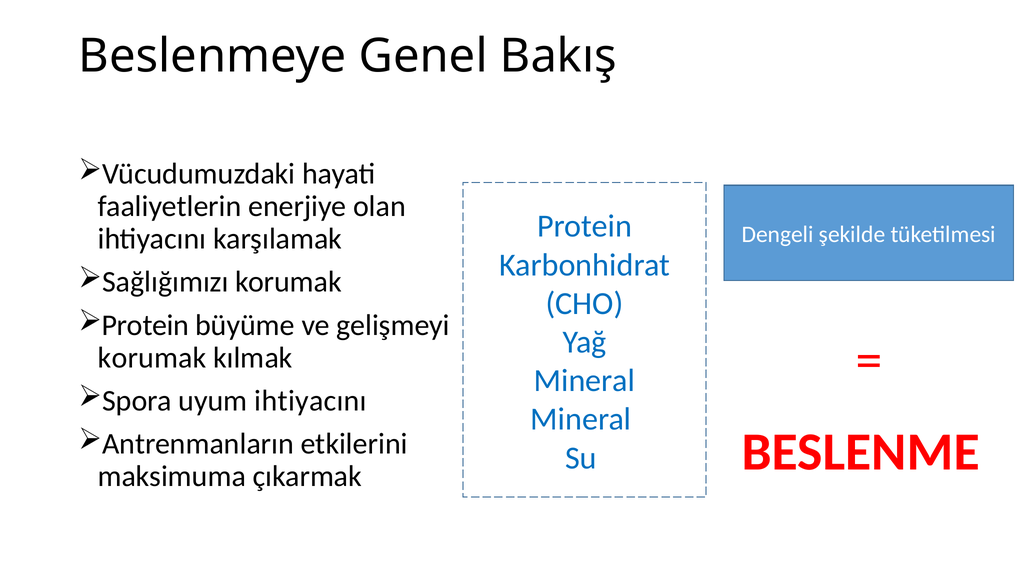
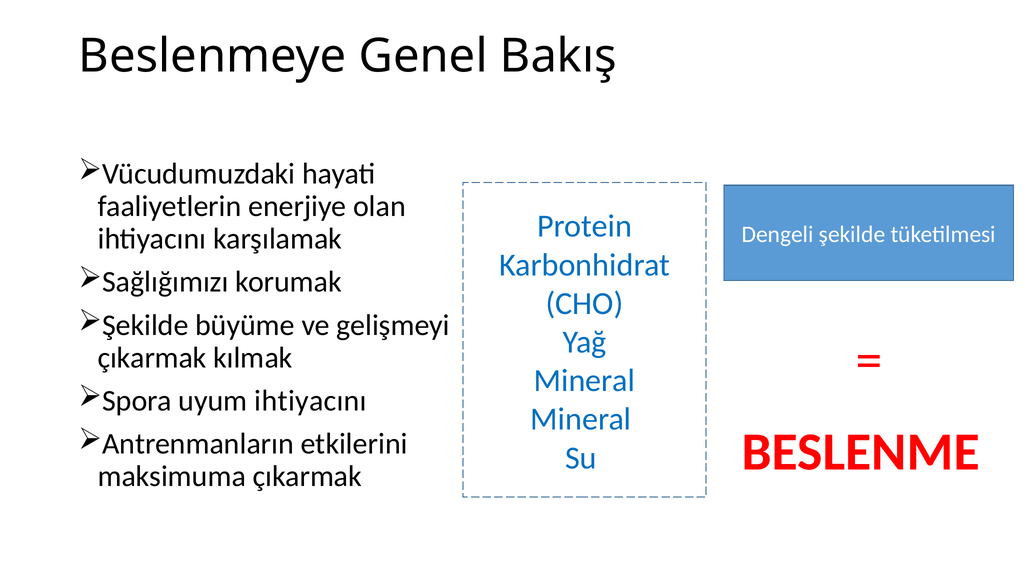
Protein at (145, 325): Protein -> Şekilde
korumak at (152, 358): korumak -> çıkarmak
